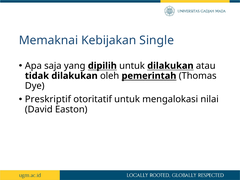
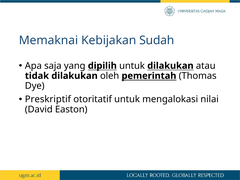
Single: Single -> Sudah
